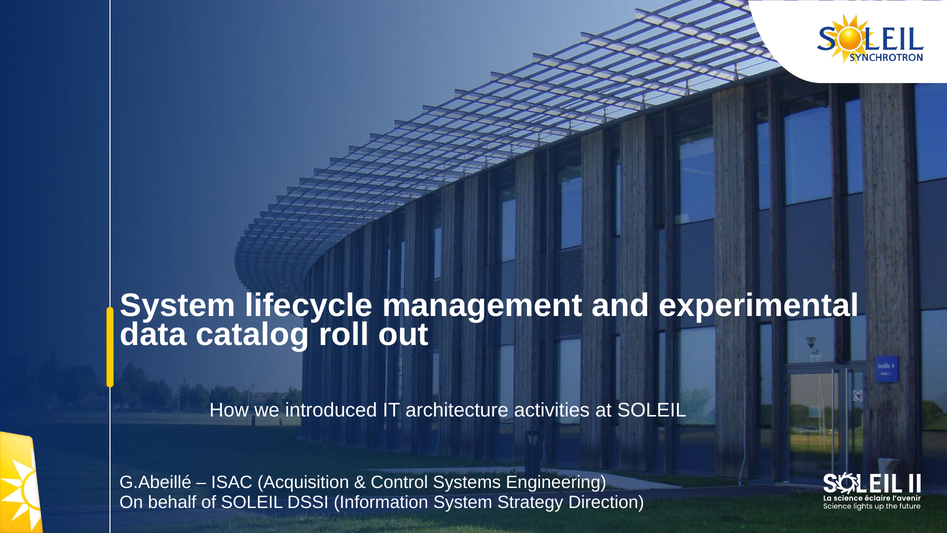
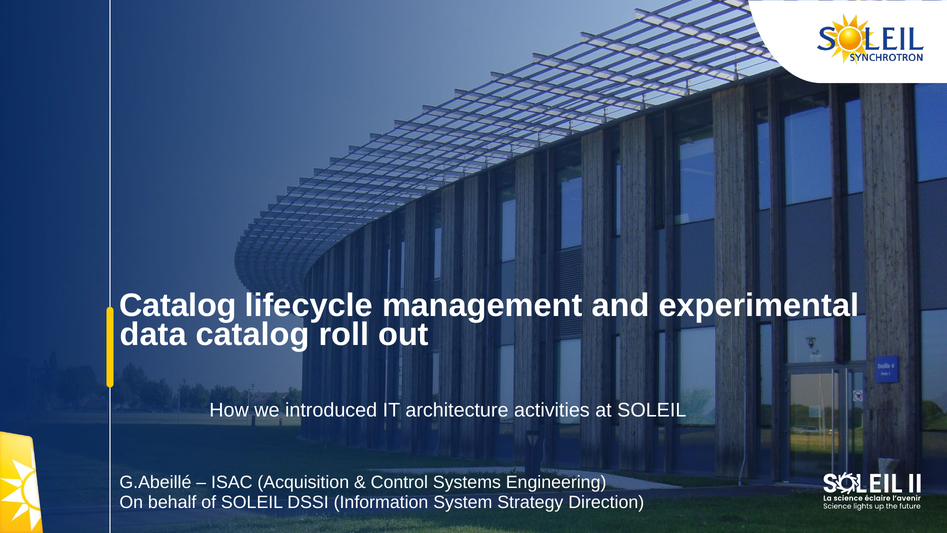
System at (178, 305): System -> Catalog
